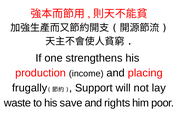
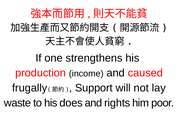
placing: placing -> caused
save: save -> does
